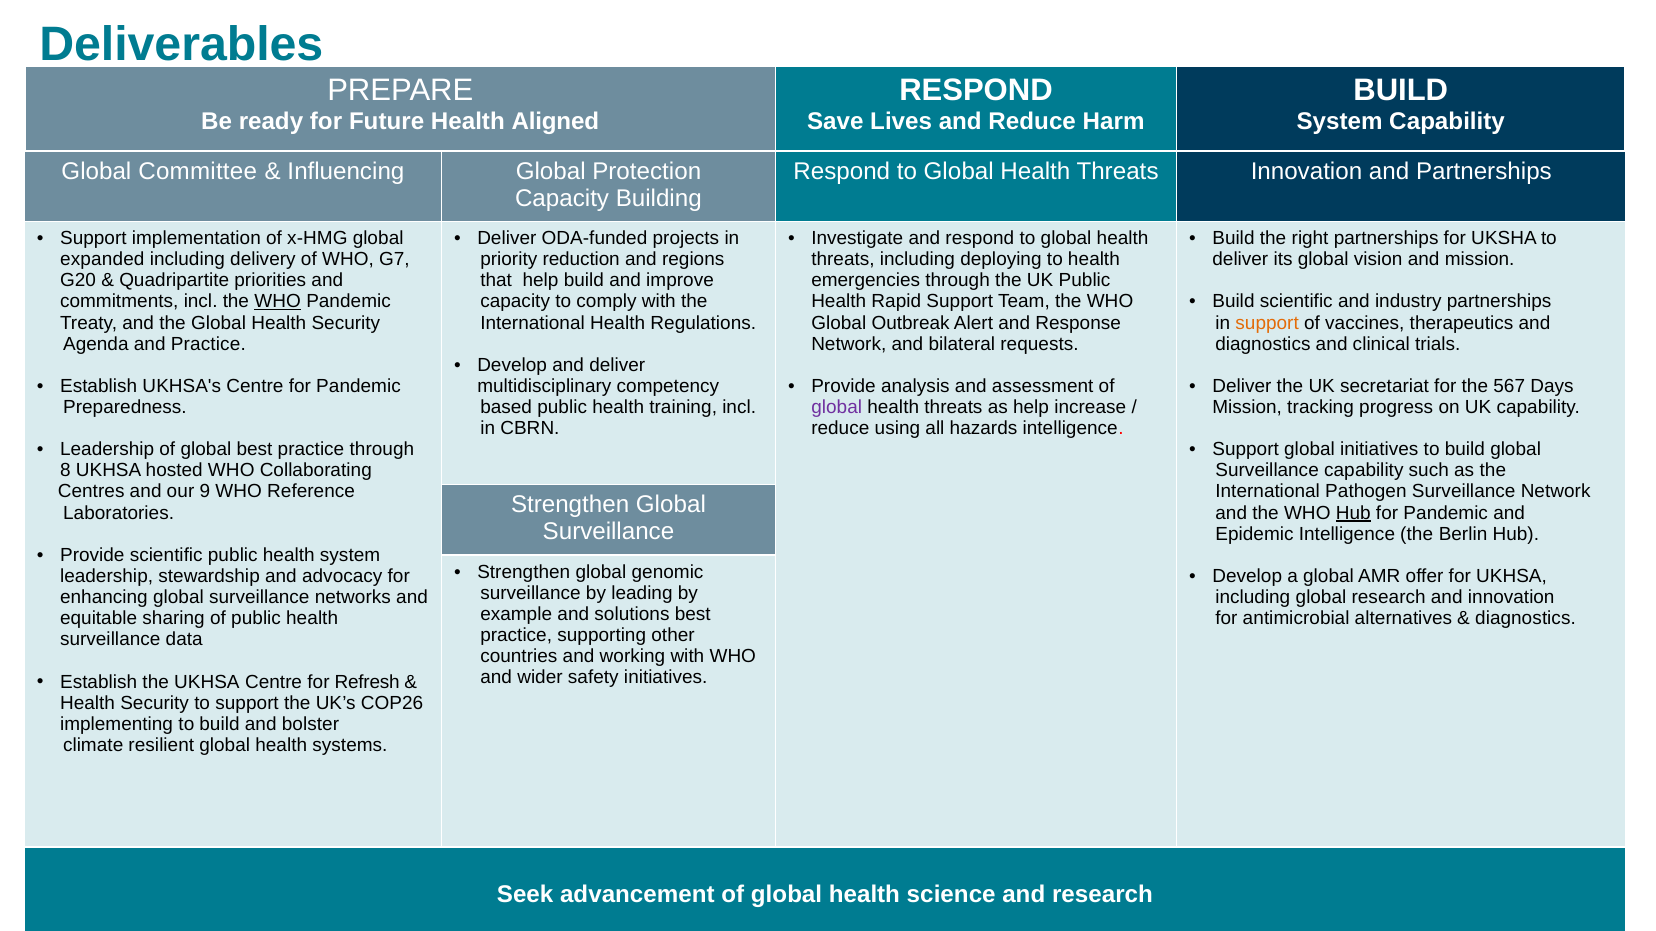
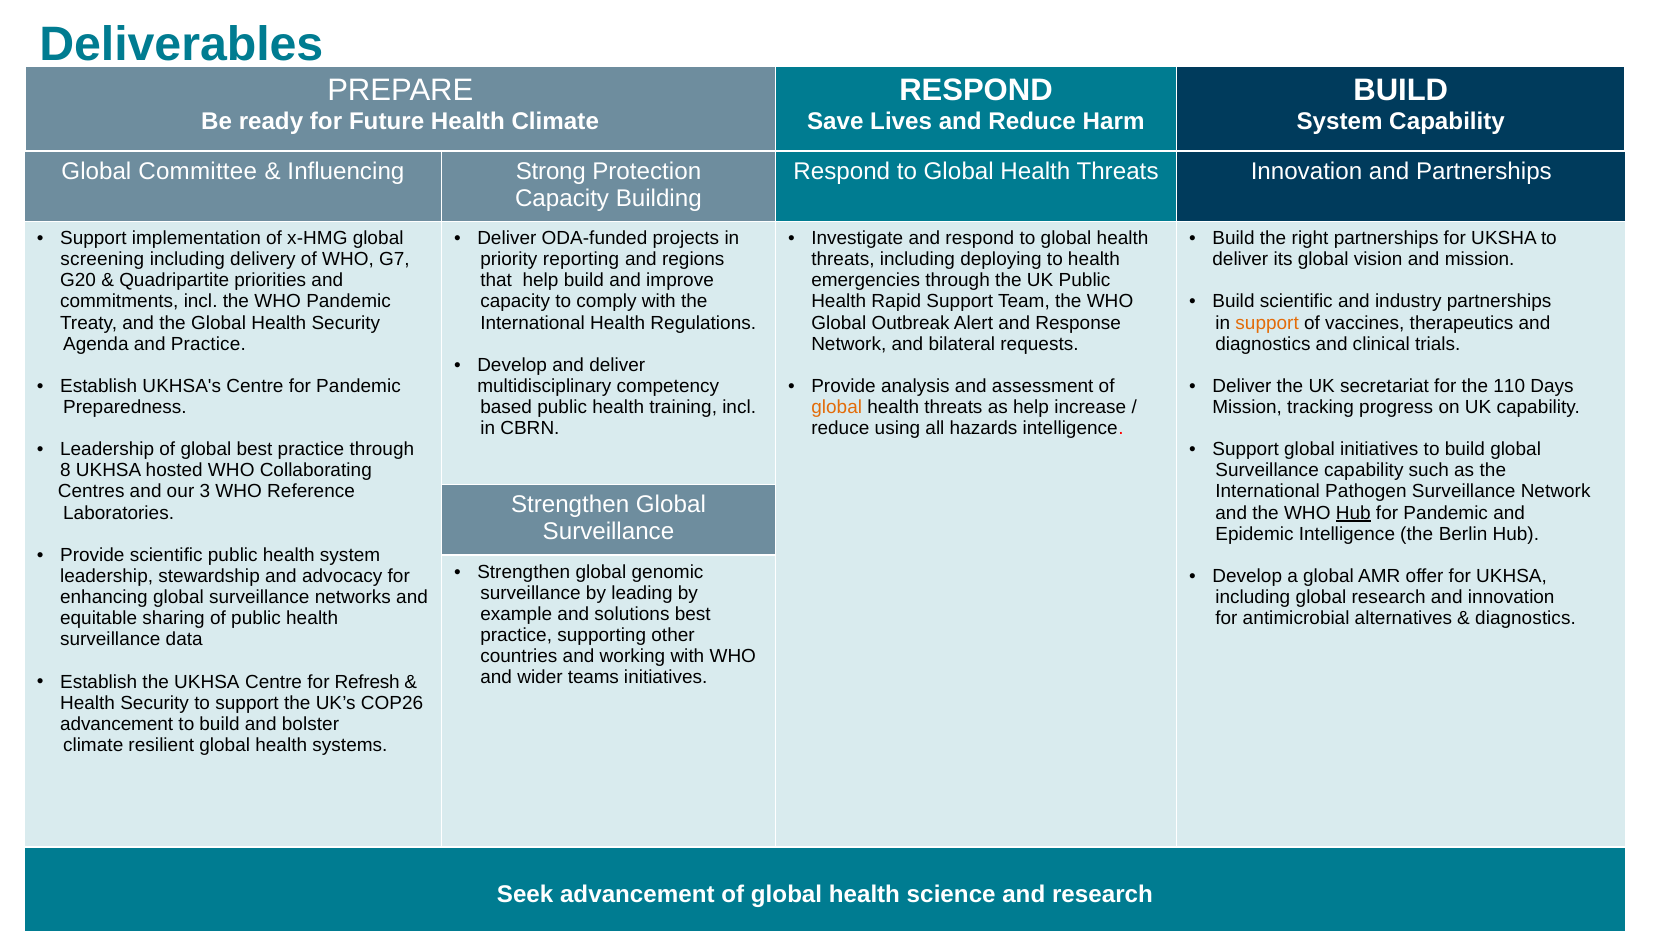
Health Aligned: Aligned -> Climate
Influencing Global: Global -> Strong
expanded: expanded -> screening
reduction: reduction -> reporting
WHO at (278, 302) underline: present -> none
567: 567 -> 110
global at (837, 408) colour: purple -> orange
9: 9 -> 3
safety: safety -> teams
implementing at (117, 724): implementing -> advancement
